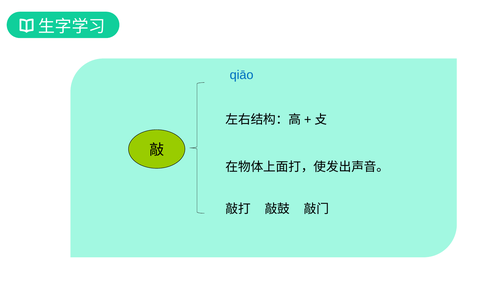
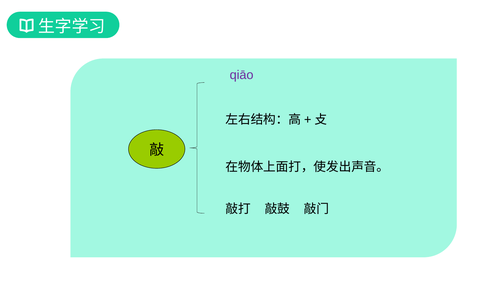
qiāo colour: blue -> purple
